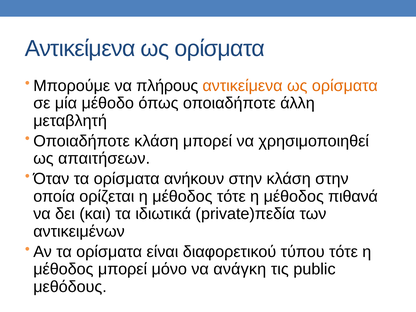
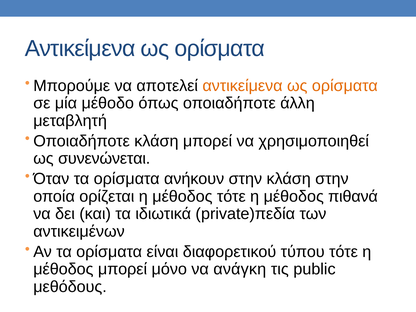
πλήρους: πλήρους -> αποτελεί
απαιτήσεων: απαιτήσεων -> συνενώνεται
